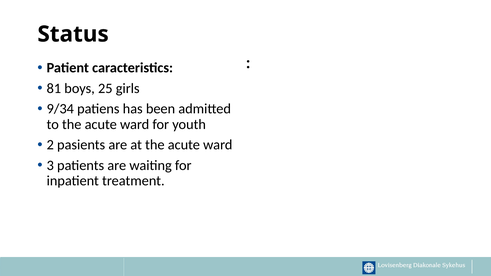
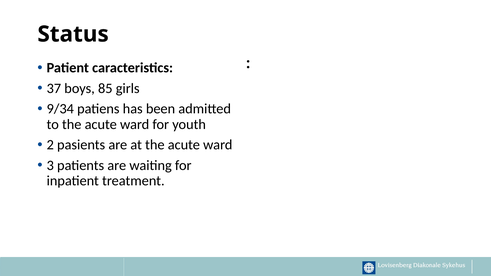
81: 81 -> 37
25: 25 -> 85
